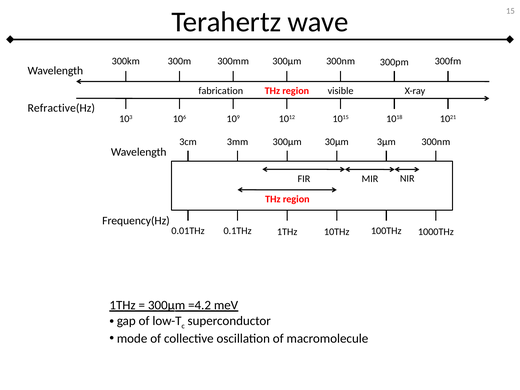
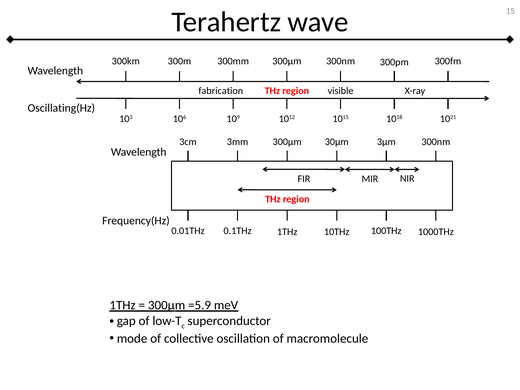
Refractive(Hz: Refractive(Hz -> Oscillating(Hz
=4.2: =4.2 -> =5.9
